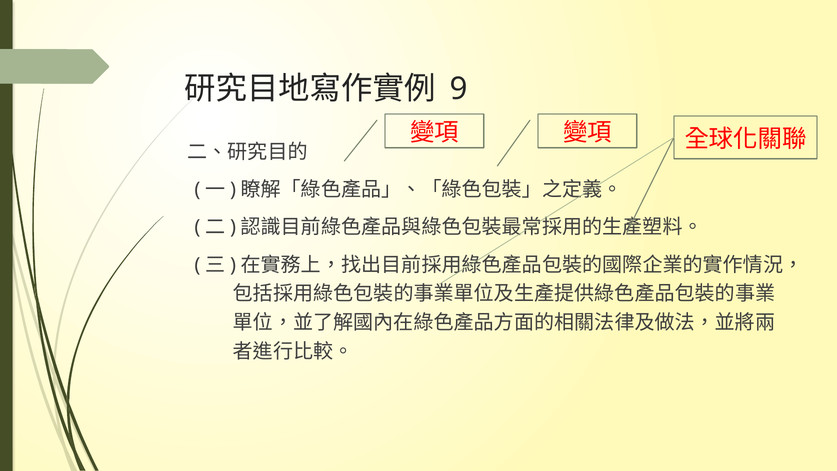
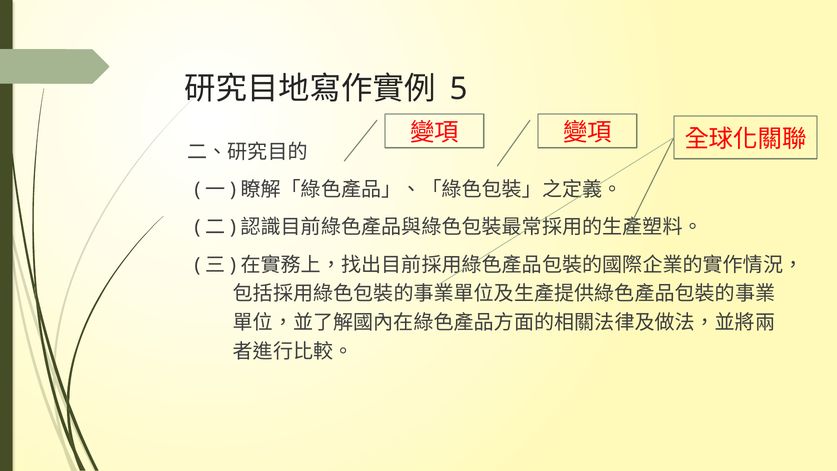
9: 9 -> 5
